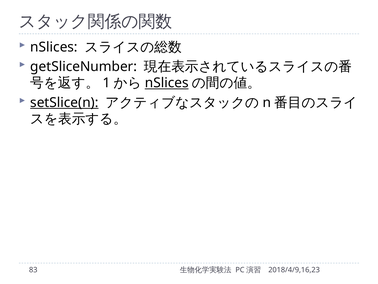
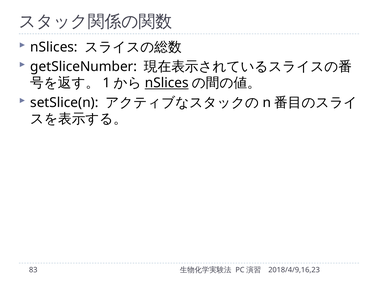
setSlice(n underline: present -> none
